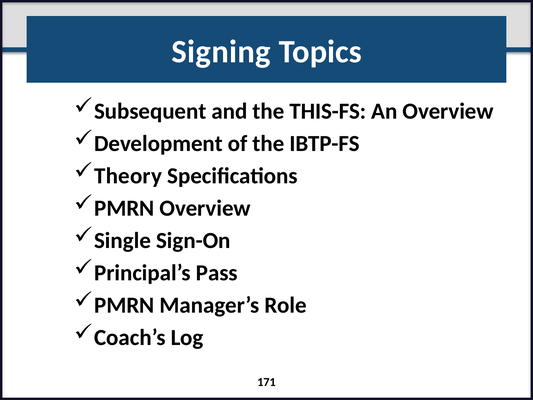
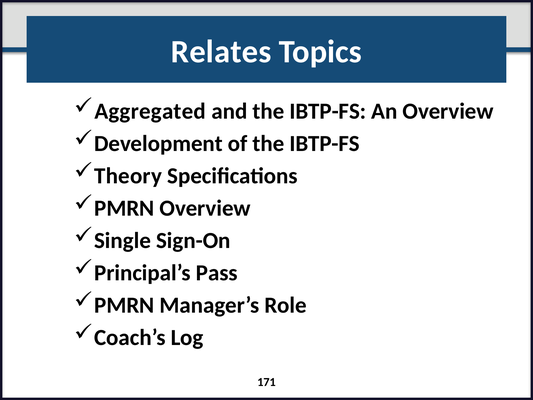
Signing: Signing -> Relates
Subsequent: Subsequent -> Aggregated
and the THIS-FS: THIS-FS -> IBTP-FS
